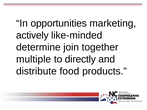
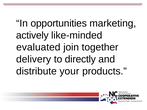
determine: determine -> evaluated
multiple: multiple -> delivery
food: food -> your
